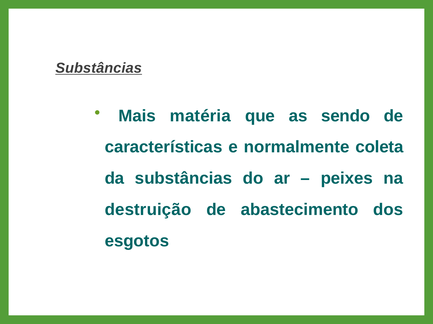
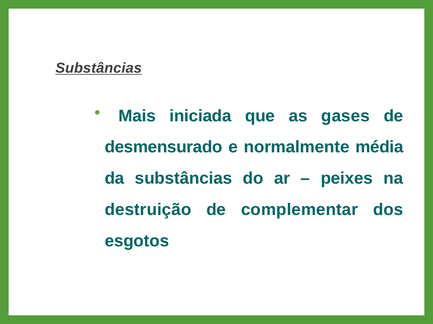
matéria: matéria -> iniciada
sendo: sendo -> gases
características: características -> desmensurado
coleta: coleta -> média
abastecimento: abastecimento -> complementar
